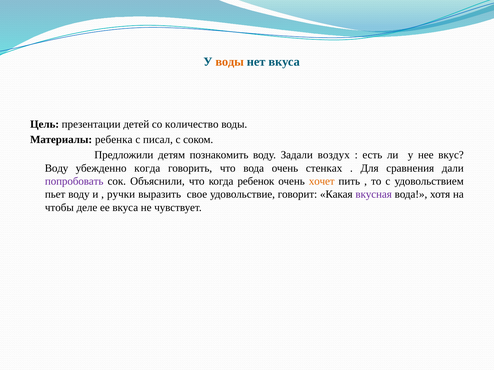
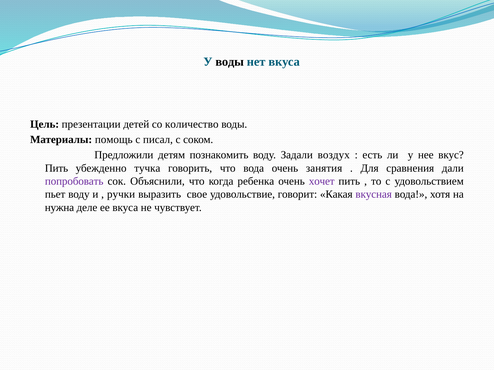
воды at (230, 62) colour: orange -> black
ребенка: ребенка -> помощь
Воду at (57, 168): Воду -> Пить
убежденно когда: когда -> тучка
стенках: стенках -> занятия
ребенок: ребенок -> ребенка
хочет colour: orange -> purple
чтобы: чтобы -> нужна
